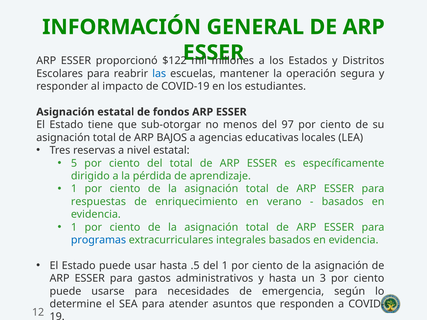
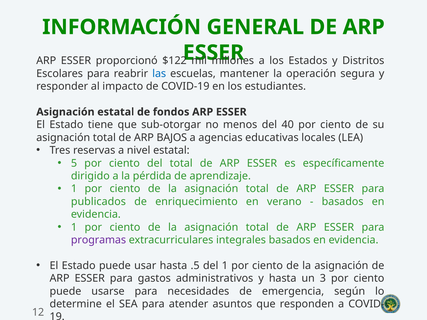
97: 97 -> 40
respuestas: respuestas -> publicados
programas colour: blue -> purple
